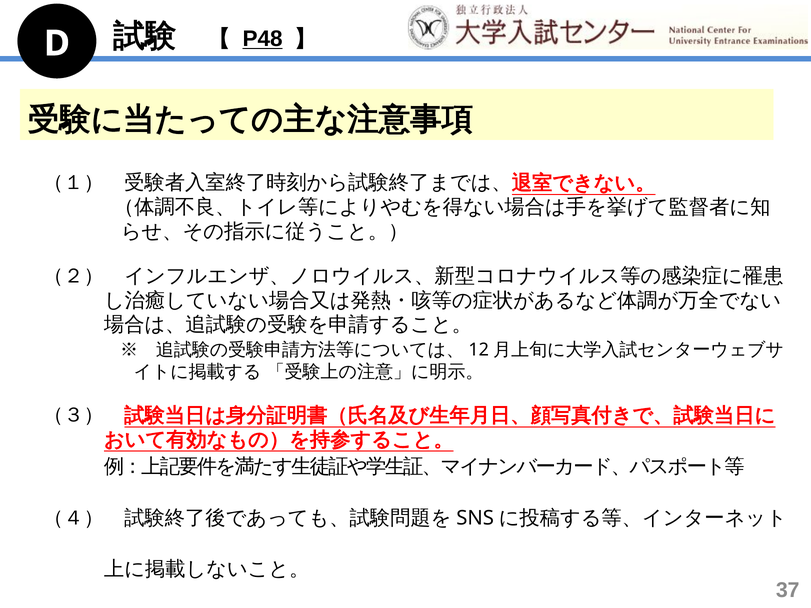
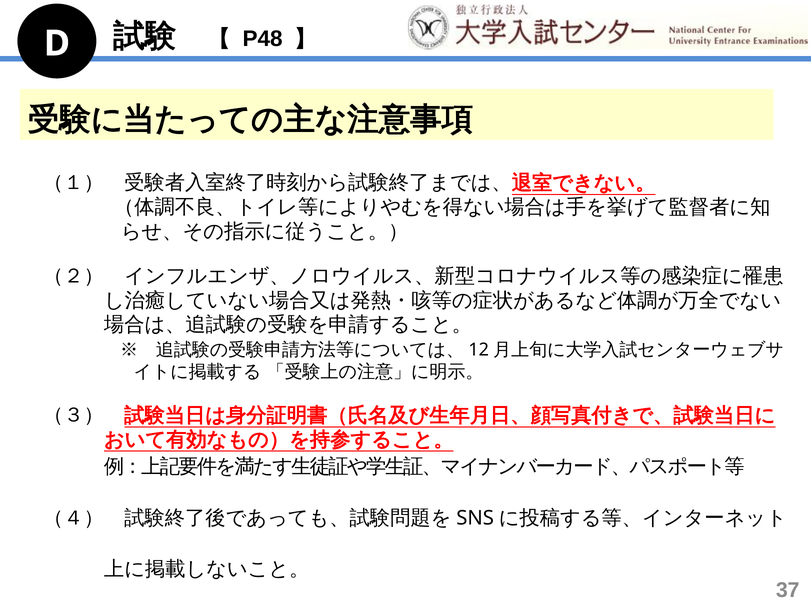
P48 underline: present -> none
